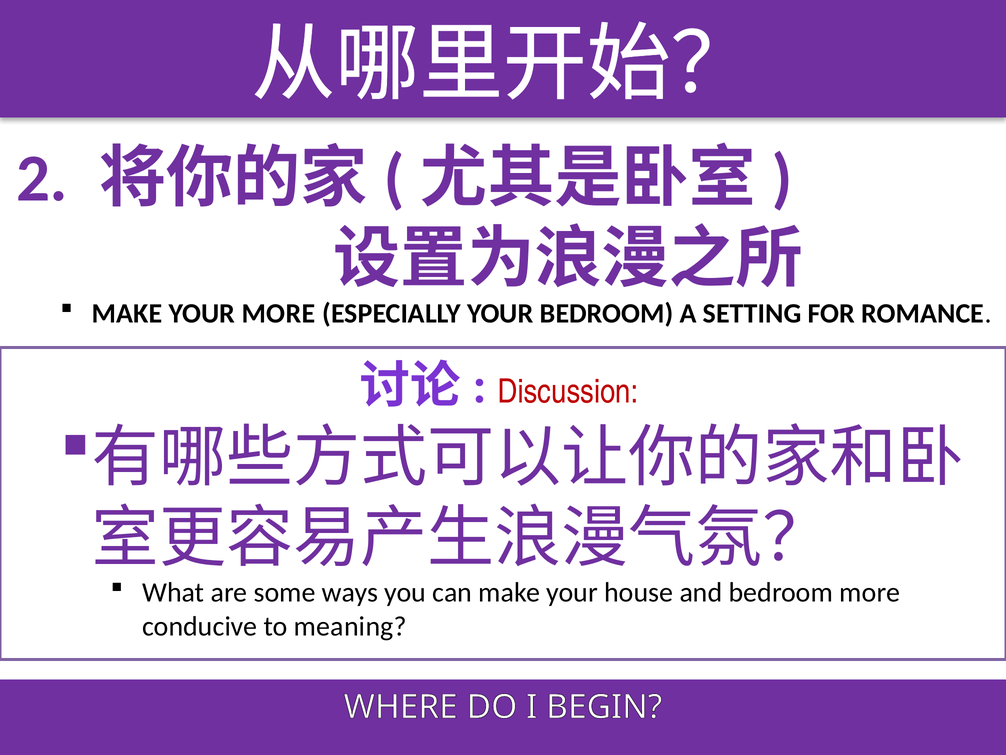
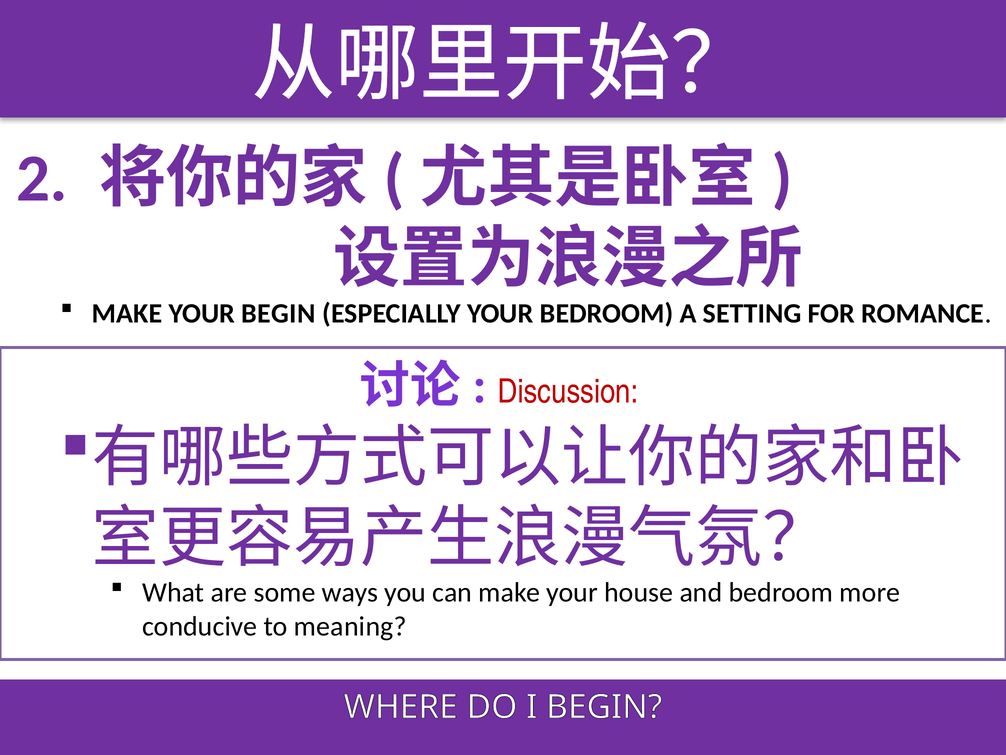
YOUR MORE: MORE -> BEGIN
